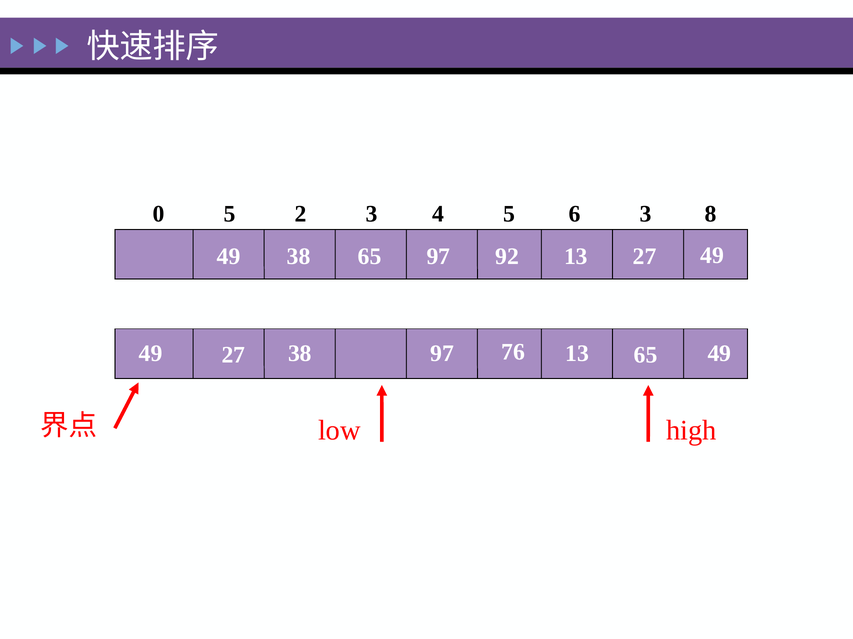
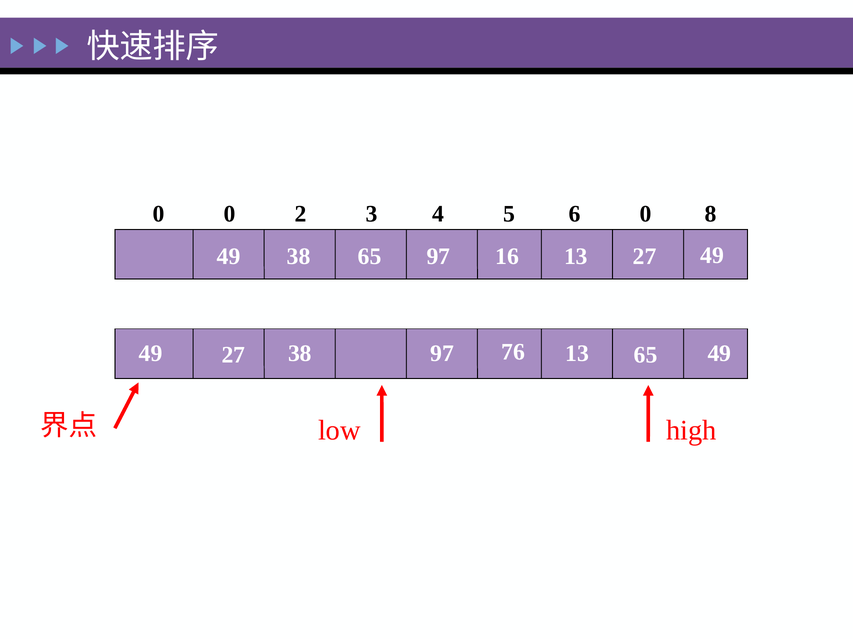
0 5: 5 -> 0
6 3: 3 -> 0
92: 92 -> 16
